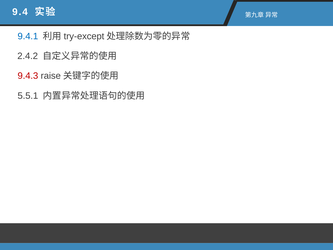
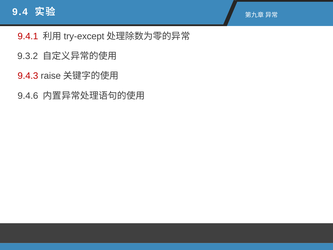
9.4.1 colour: blue -> red
2.4.2: 2.4.2 -> 9.3.2
5.5.1: 5.5.1 -> 9.4.6
